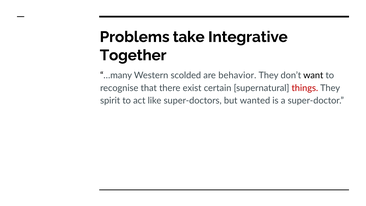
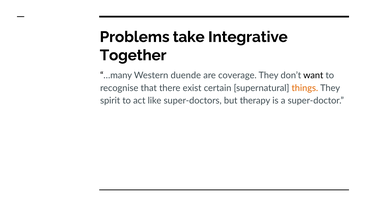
scolded: scolded -> duende
behavior: behavior -> coverage
things colour: red -> orange
wanted: wanted -> therapy
